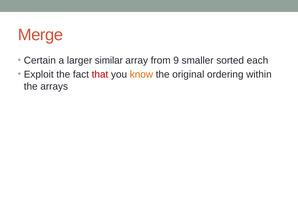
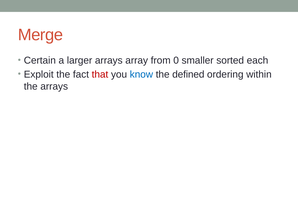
larger similar: similar -> arrays
9: 9 -> 0
know colour: orange -> blue
original: original -> defined
